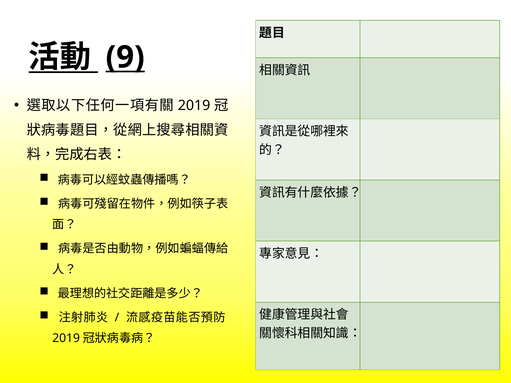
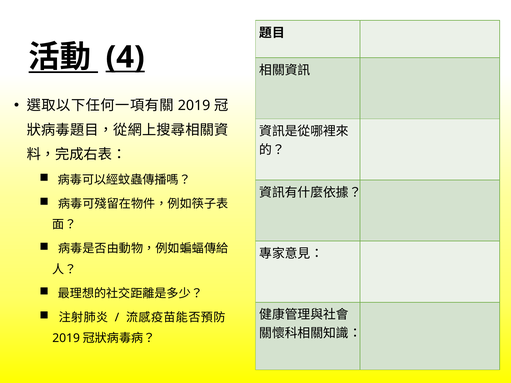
9: 9 -> 4
